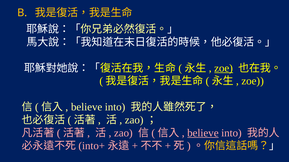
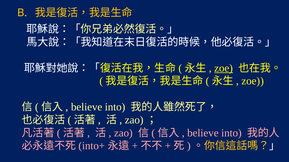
believe at (203, 133) underline: present -> none
